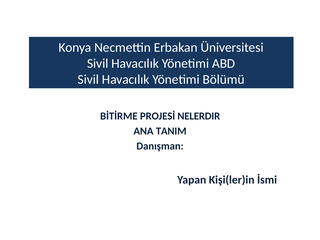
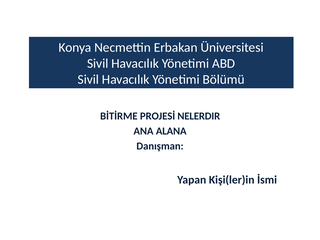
TANIM: TANIM -> ALANA
